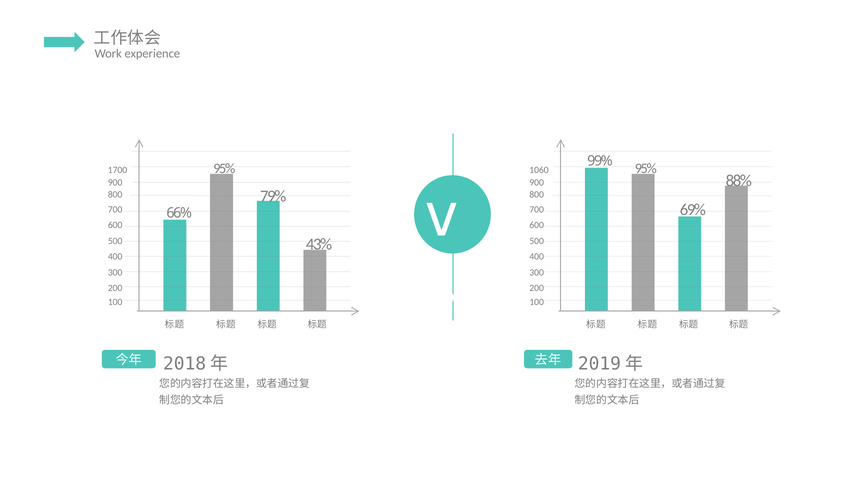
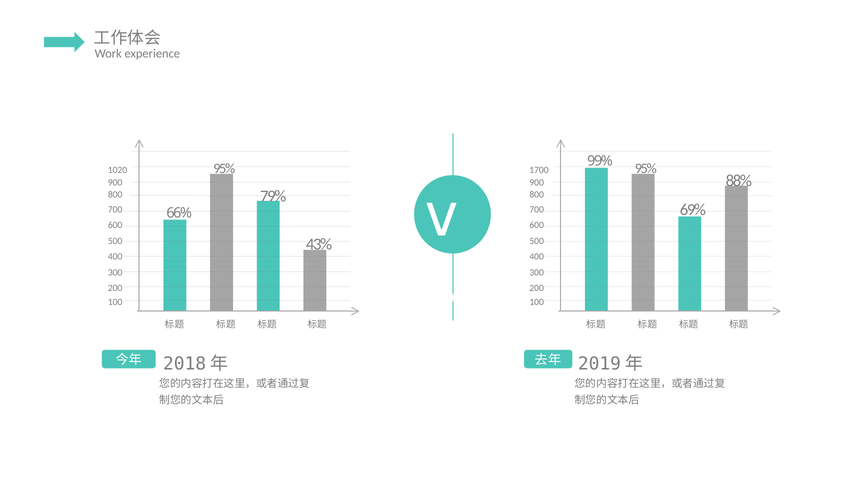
1700: 1700 -> 1020
1060: 1060 -> 1700
